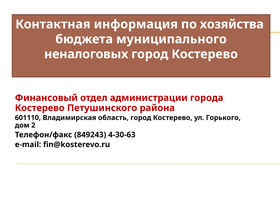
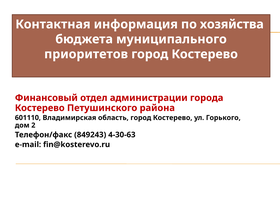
неналоговых: неналоговых -> приоритетов
